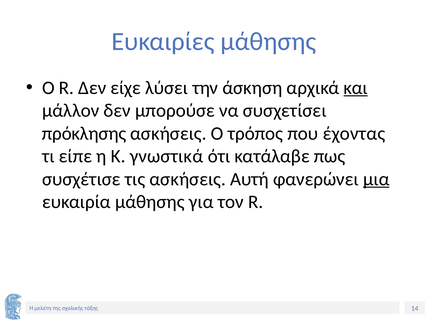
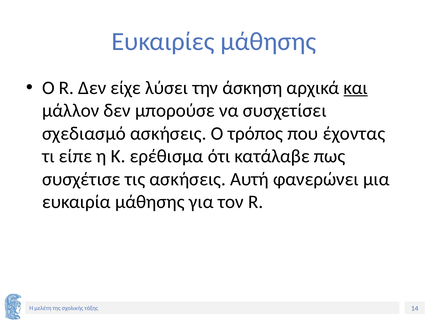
πρόκλησης: πρόκλησης -> σχεδιασμό
γνωστικά: γνωστικά -> ερέθισμα
μια underline: present -> none
